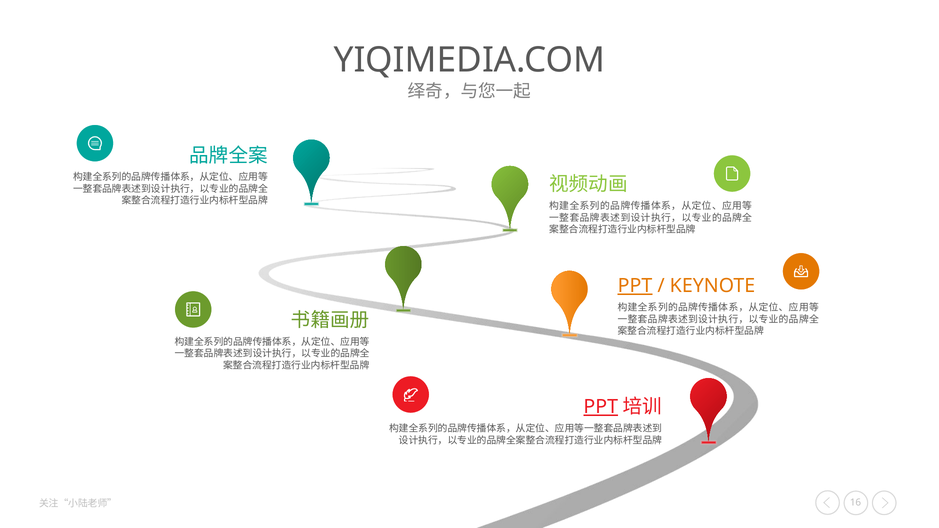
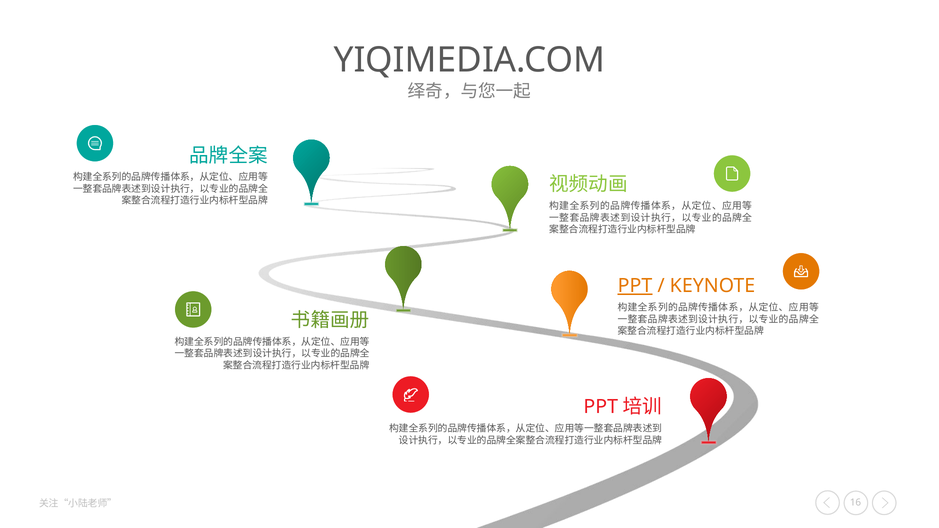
PPT at (601, 407) underline: present -> none
